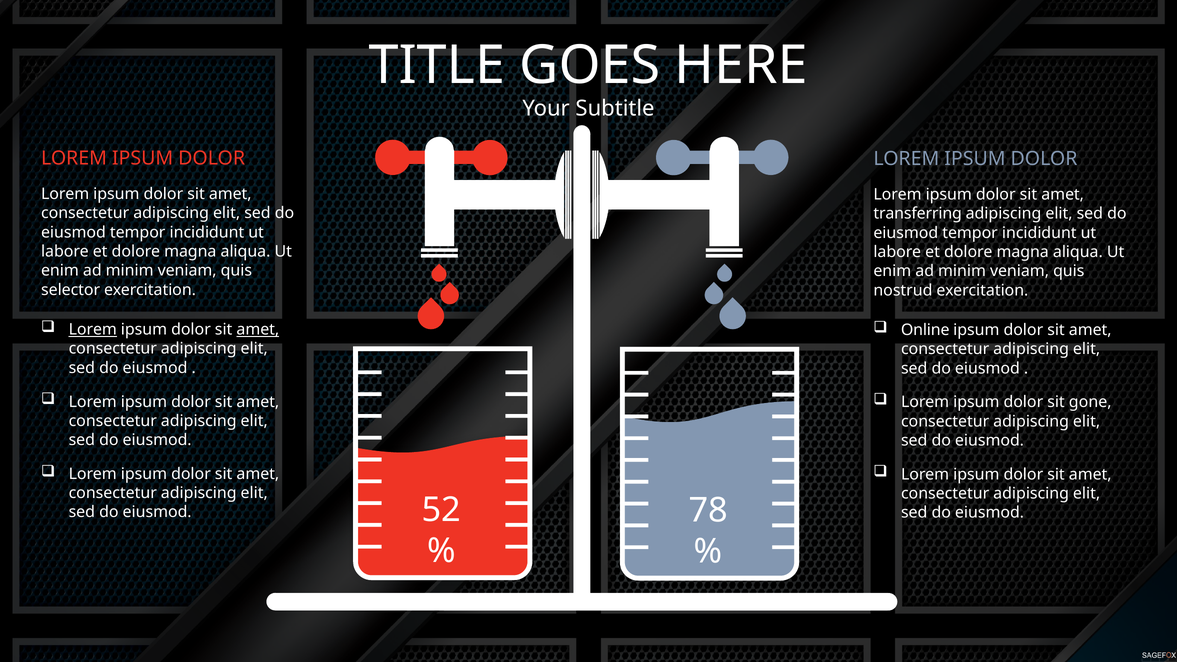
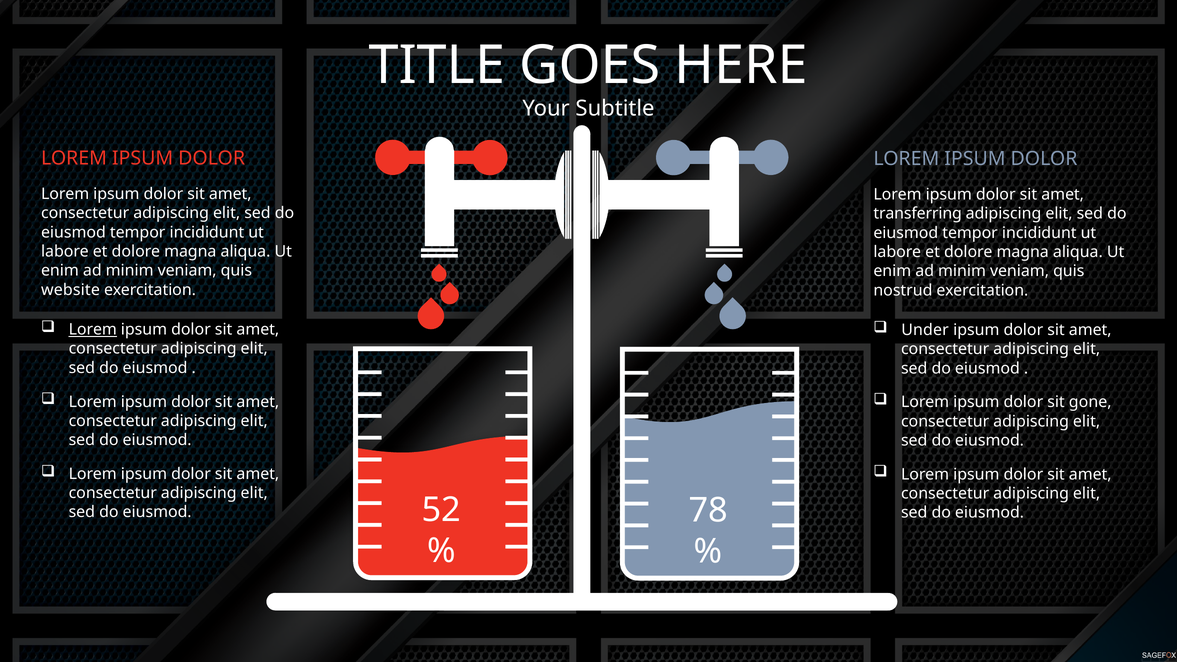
selector: selector -> website
amet at (258, 330) underline: present -> none
Online: Online -> Under
